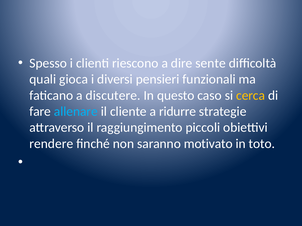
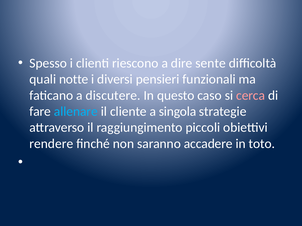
gioca: gioca -> notte
cerca colour: yellow -> pink
ridurre: ridurre -> singola
motivato: motivato -> accadere
